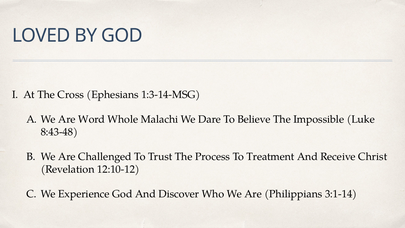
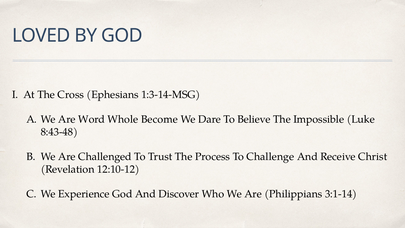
Malachi: Malachi -> Become
Treatment: Treatment -> Challenge
